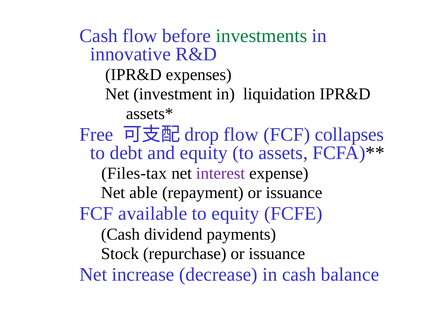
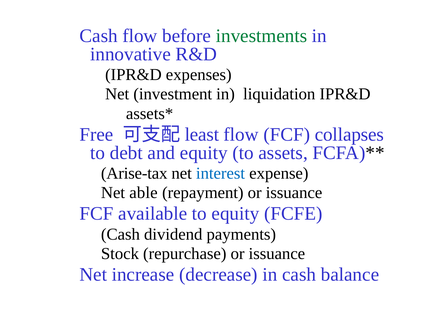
drop: drop -> least
Files-tax: Files-tax -> Arise-tax
interest colour: purple -> blue
